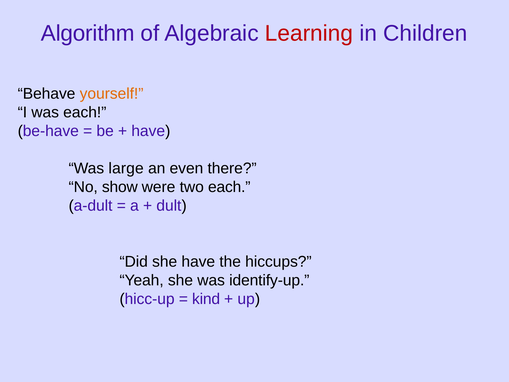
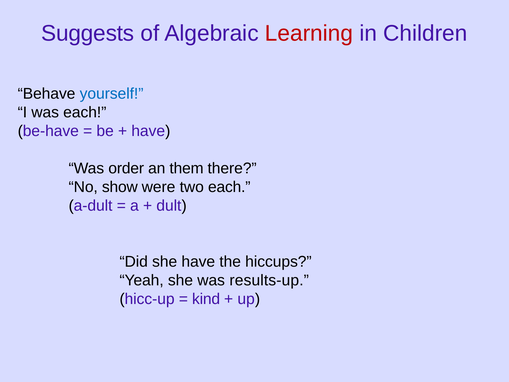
Algorithm: Algorithm -> Suggests
yourself colour: orange -> blue
large: large -> order
even: even -> them
identify-up: identify-up -> results-up
